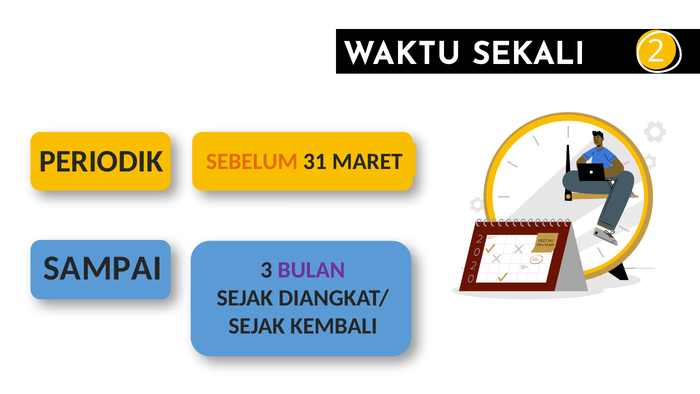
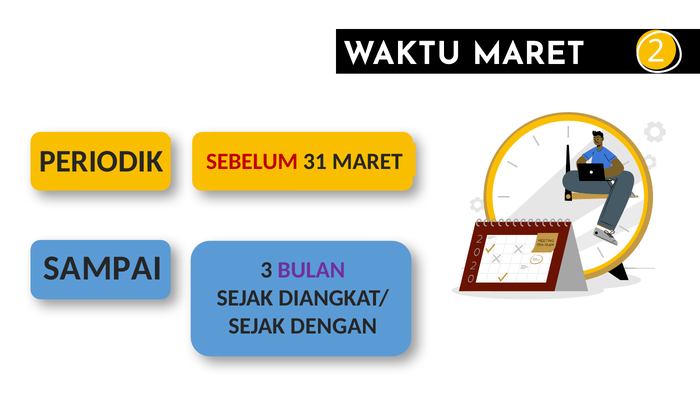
WAKTU SEKALI: SEKALI -> MARET
SEBELUM colour: orange -> red
KEMBALI: KEMBALI -> DENGAN
